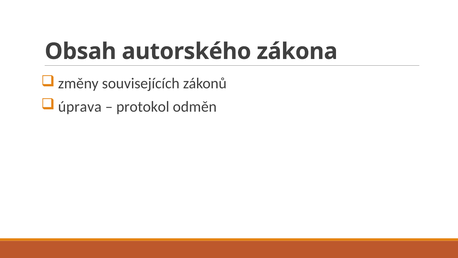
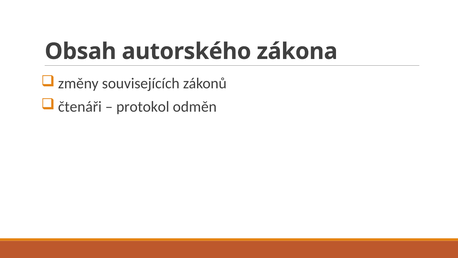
úprava: úprava -> čtenáři
